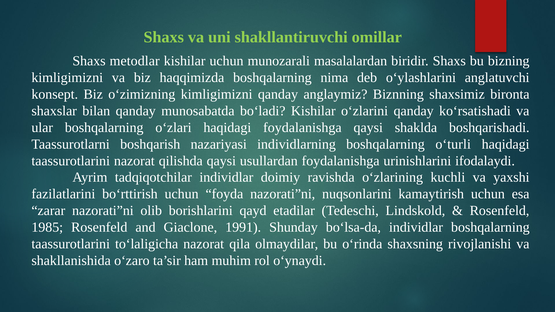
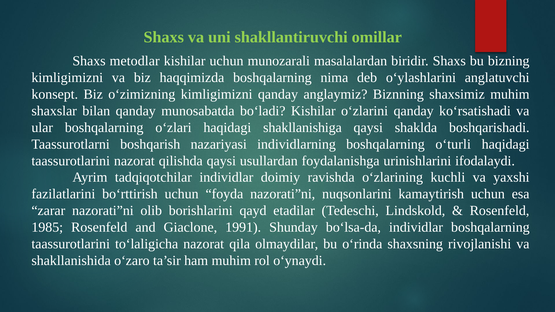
shaxsimiz bironta: bironta -> muhim
haqidagi foydalanishga: foydalanishga -> shakllanishiga
